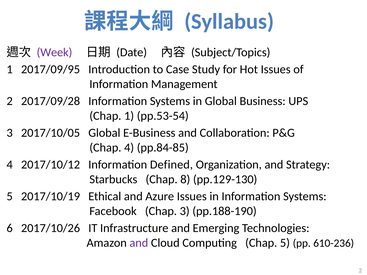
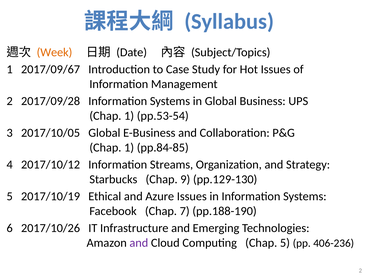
Week colour: purple -> orange
2017/09/95: 2017/09/95 -> 2017/09/67
4 at (129, 148): 4 -> 1
Defined: Defined -> Streams
8: 8 -> 9
Chap 3: 3 -> 7
610-236: 610-236 -> 406-236
